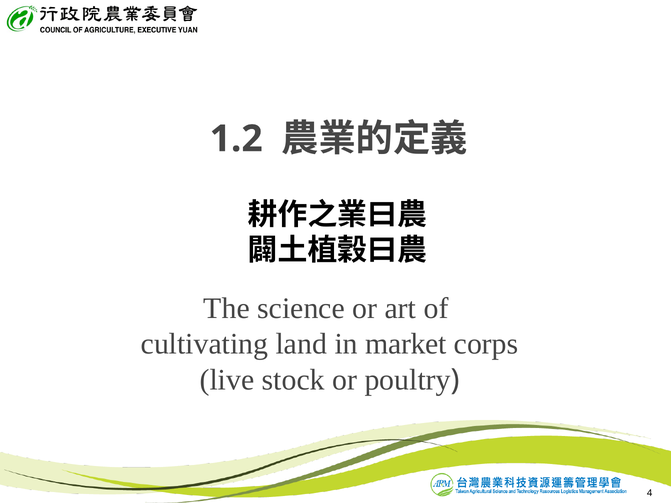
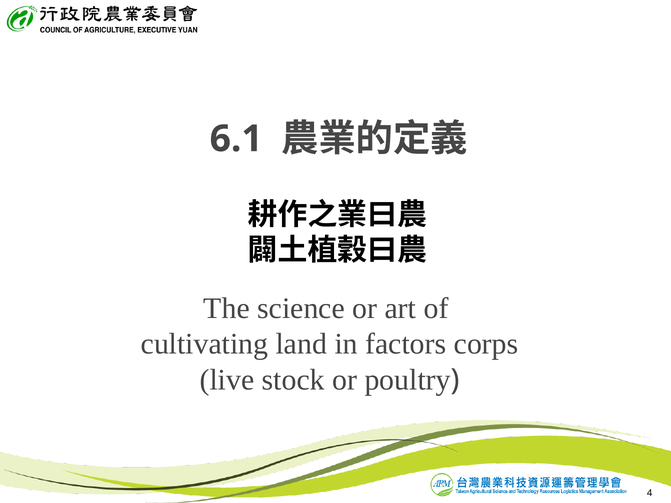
1.2: 1.2 -> 6.1
market: market -> factors
